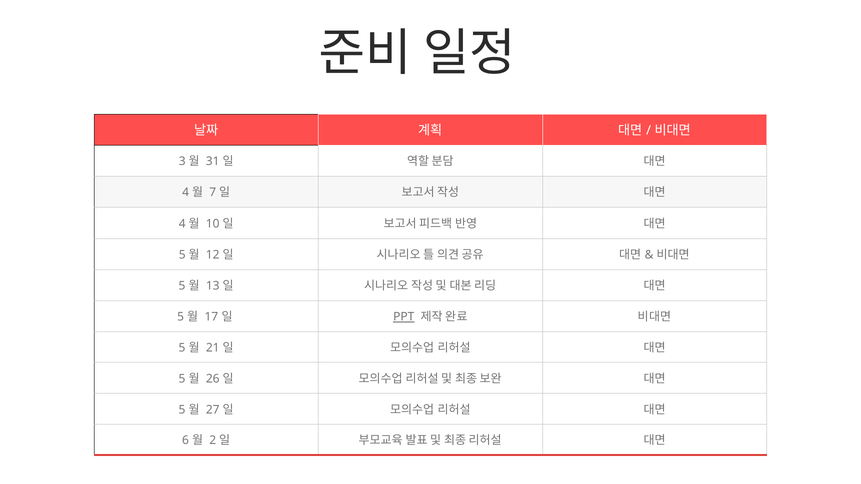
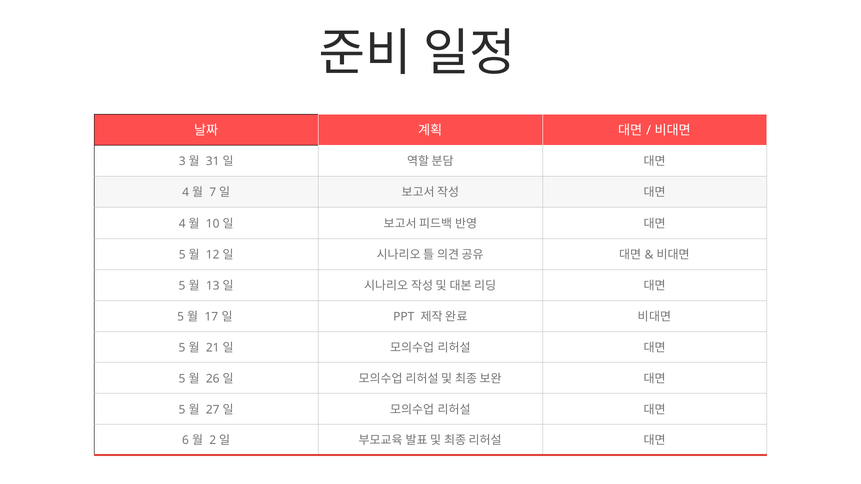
PPT underline: present -> none
